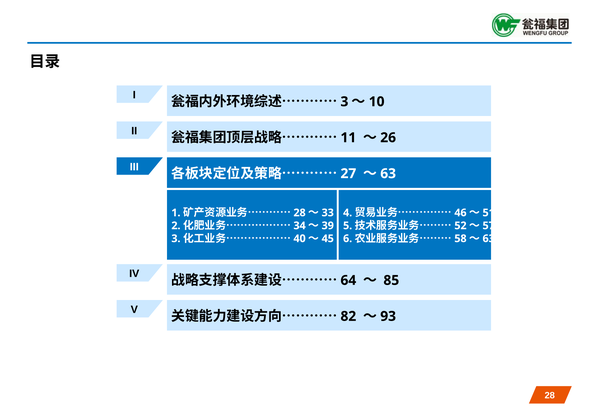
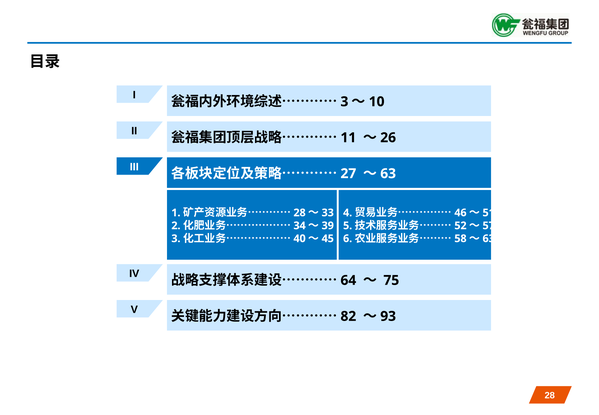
85: 85 -> 75
